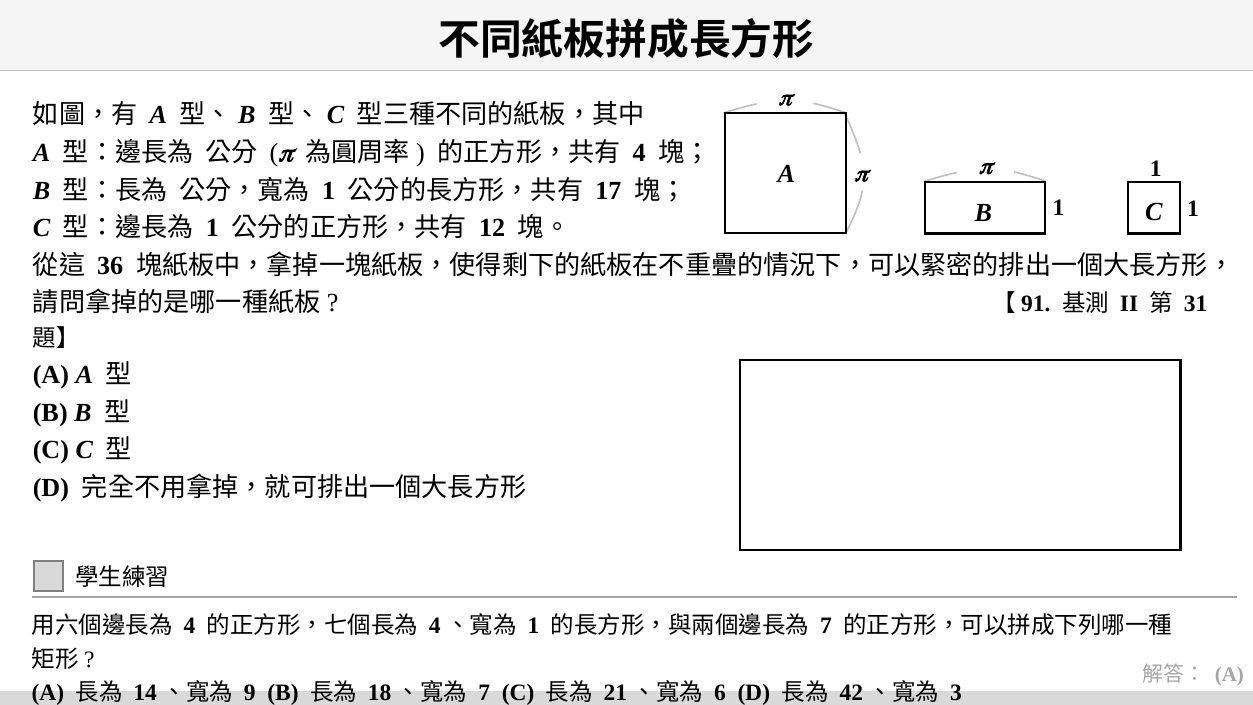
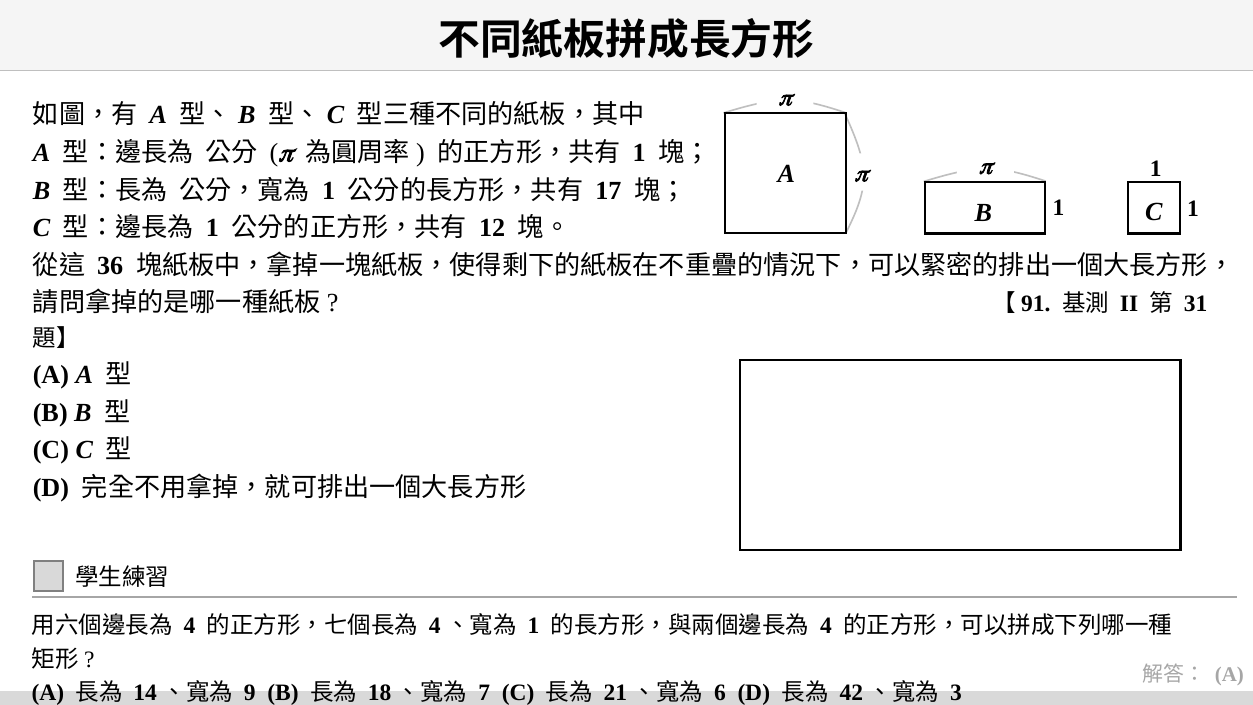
4 at (639, 153): 4 -> 1
7 at (826, 625): 7 -> 4
